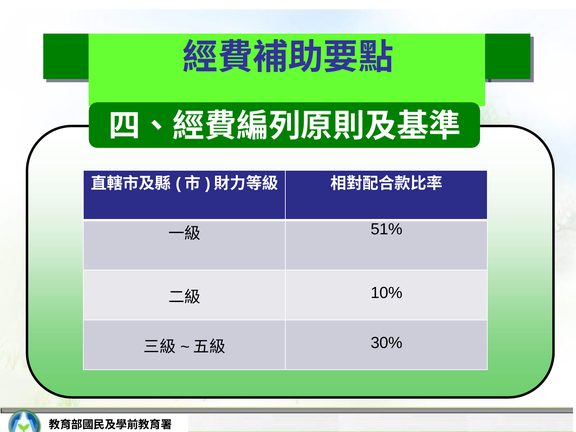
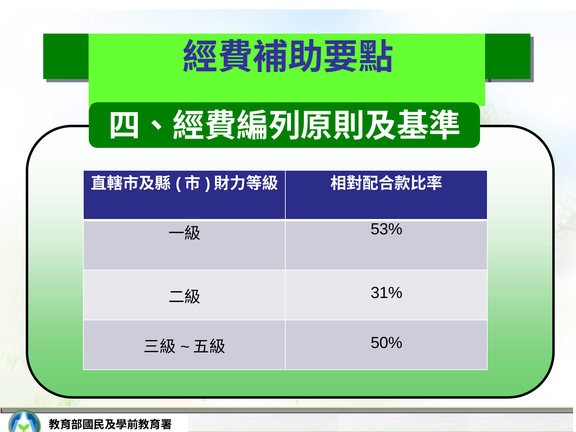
51%: 51% -> 53%
10%: 10% -> 31%
30%: 30% -> 50%
